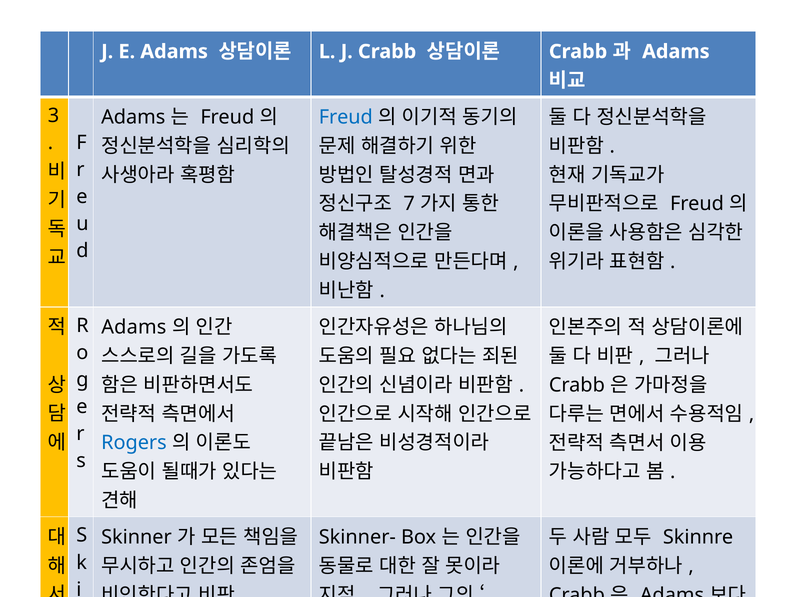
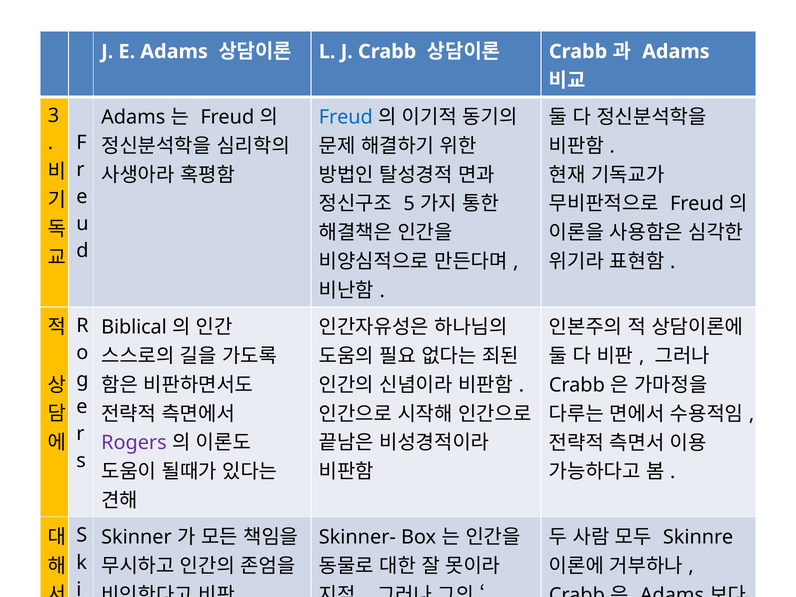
7: 7 -> 5
Adams at (134, 327): Adams -> Biblical
Rogers colour: blue -> purple
